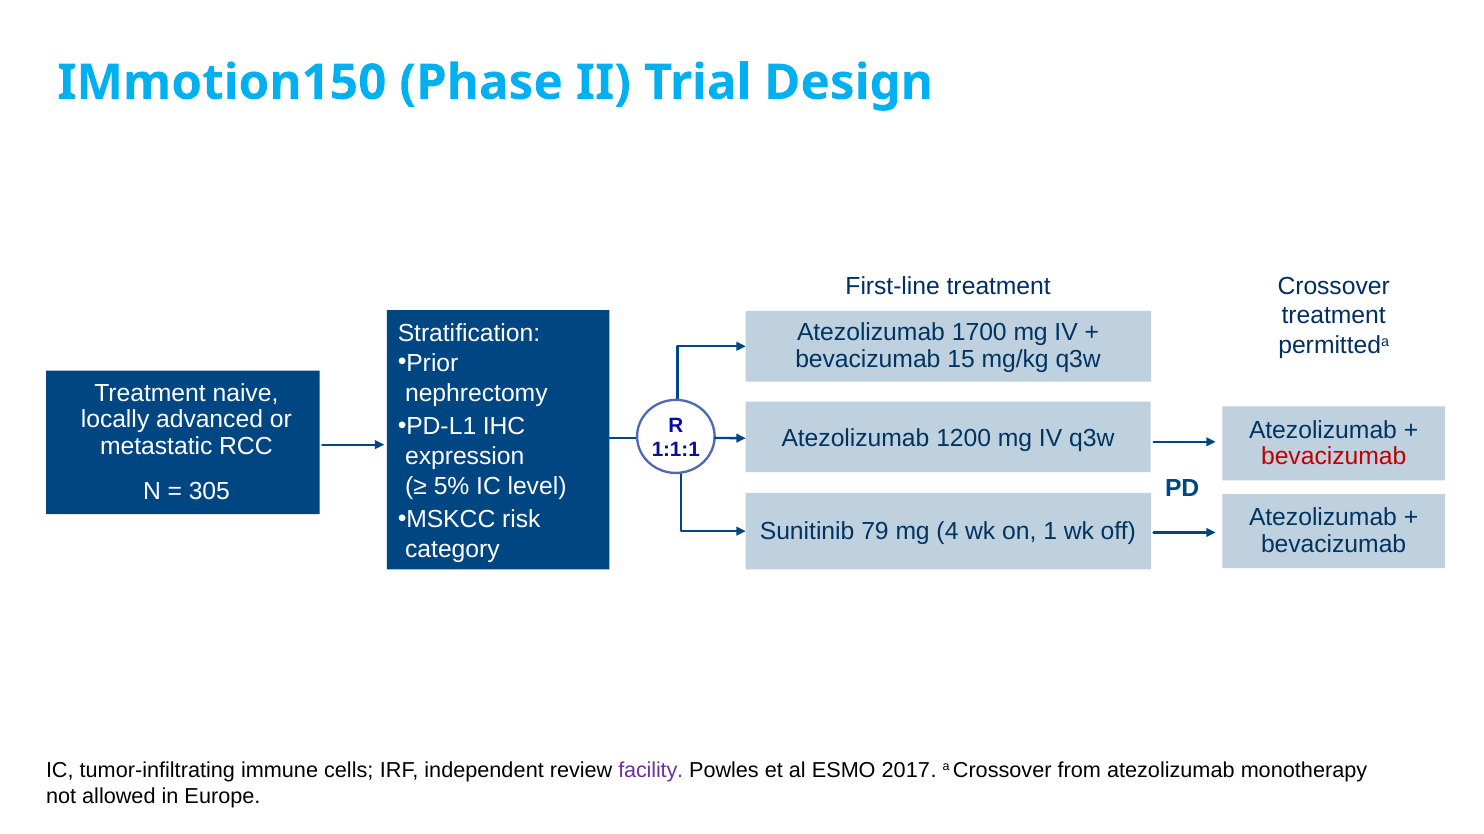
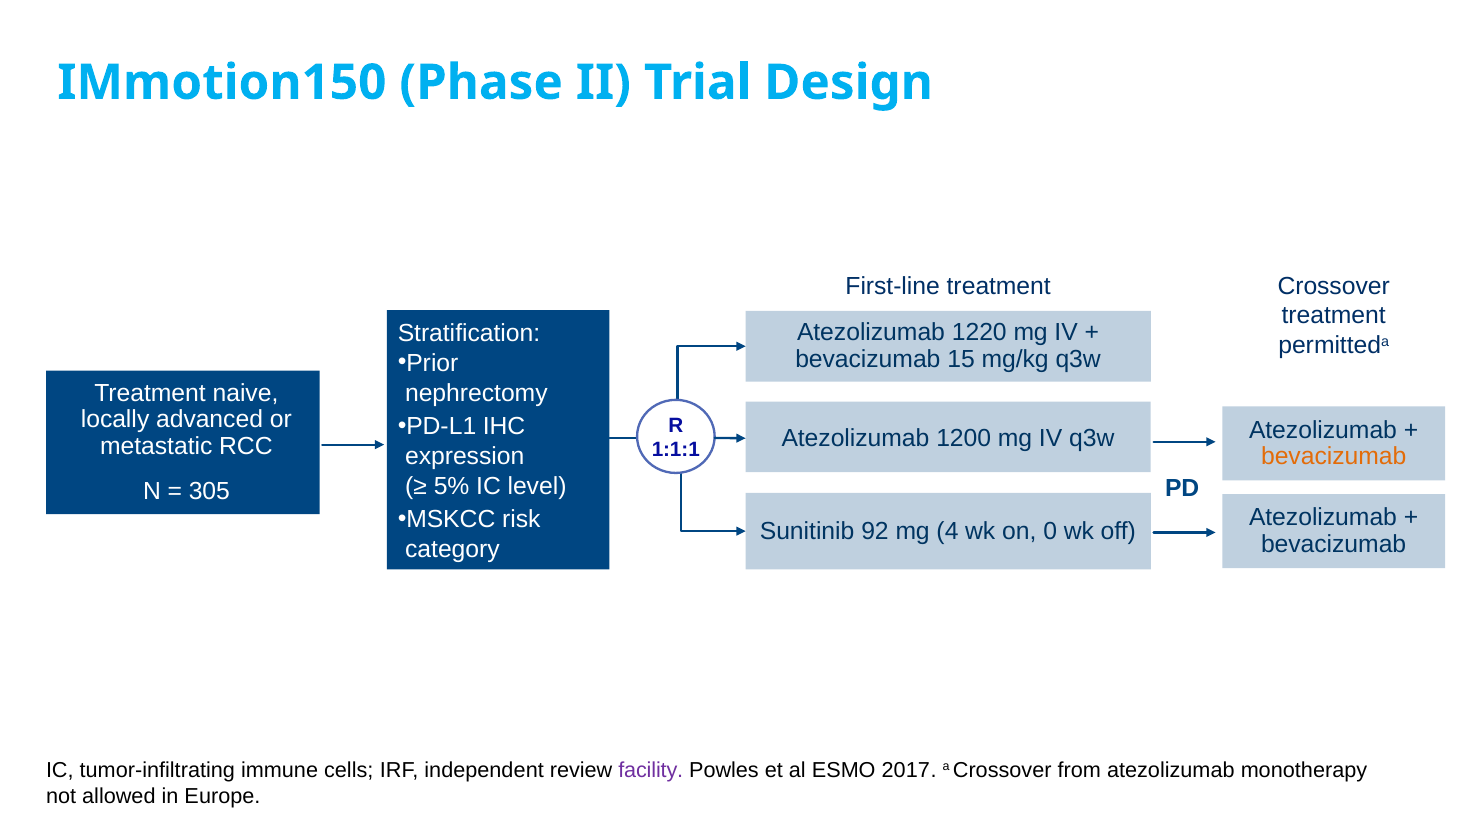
1700: 1700 -> 1220
bevacizumab at (1334, 457) colour: red -> orange
79: 79 -> 92
1: 1 -> 0
